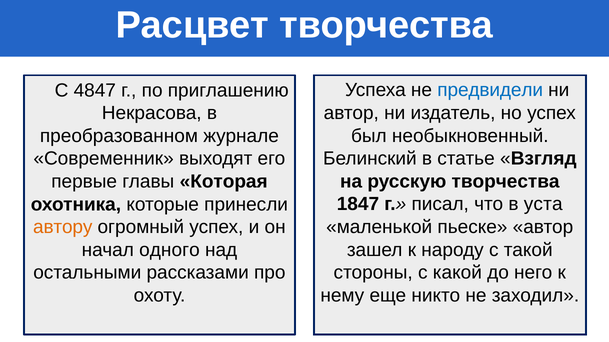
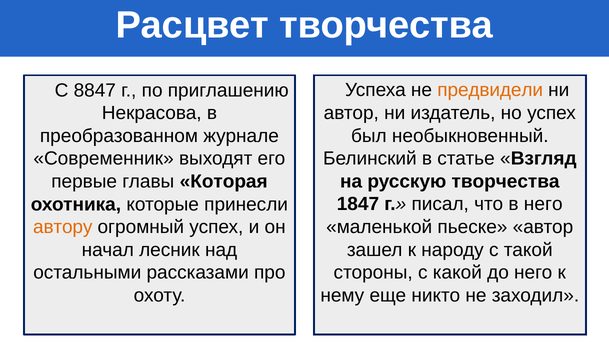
предвидели colour: blue -> orange
4847: 4847 -> 8847
в уста: уста -> него
одного: одного -> лесник
